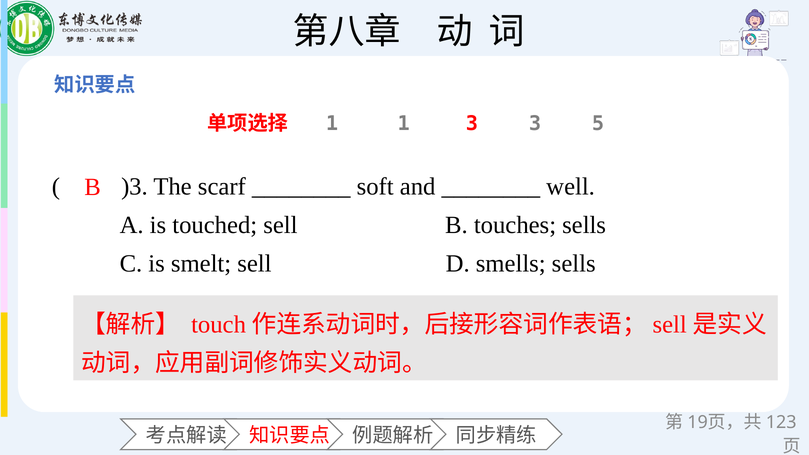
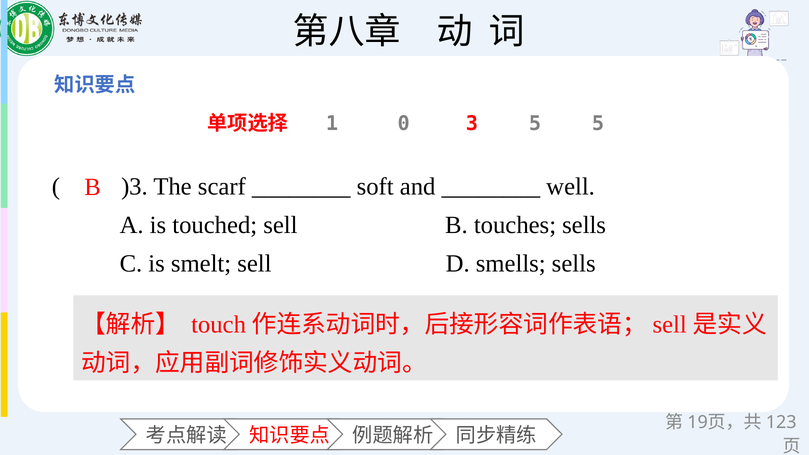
1 1: 1 -> 0
3 3: 3 -> 5
